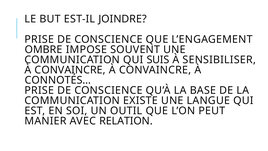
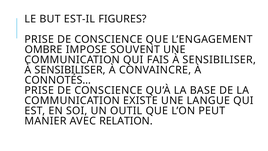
JOINDRE: JOINDRE -> FIGURES
SUIS: SUIS -> FAIS
CONVAINCRE at (70, 70): CONVAINCRE -> SENSIBILISER
